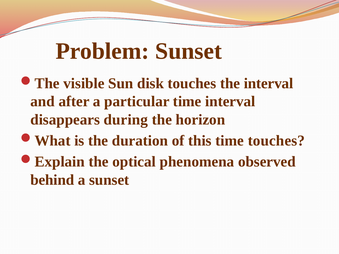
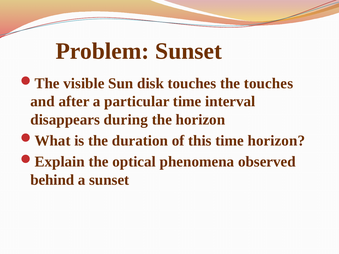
the interval: interval -> touches
time touches: touches -> horizon
